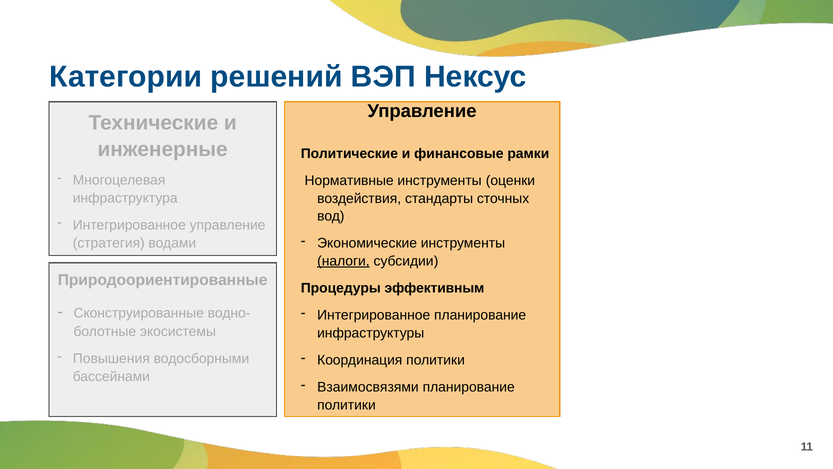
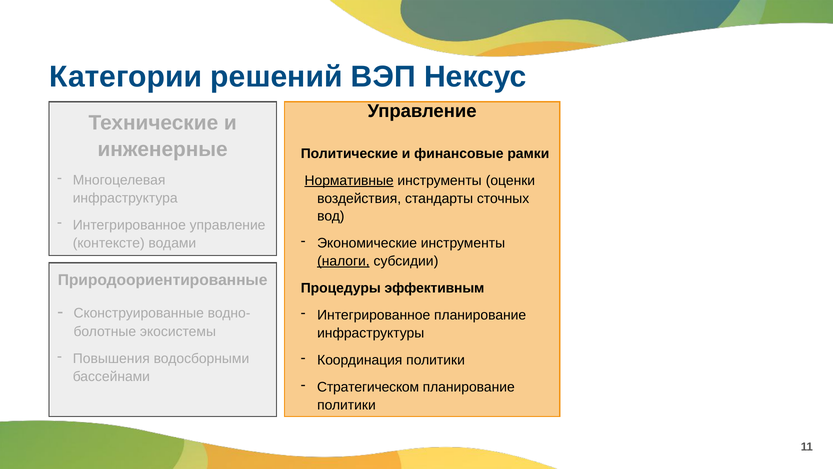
Нормативные underline: none -> present
стратегия: стратегия -> контексте
Взаимосвязями: Взаимосвязями -> Стратегическом
